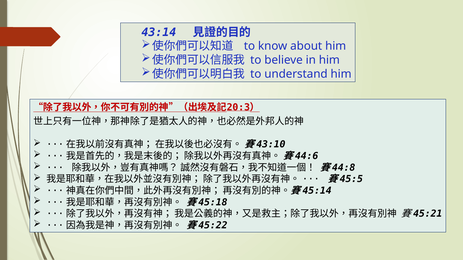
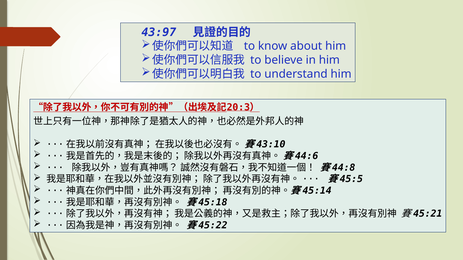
43:14: 43:14 -> 43:97
